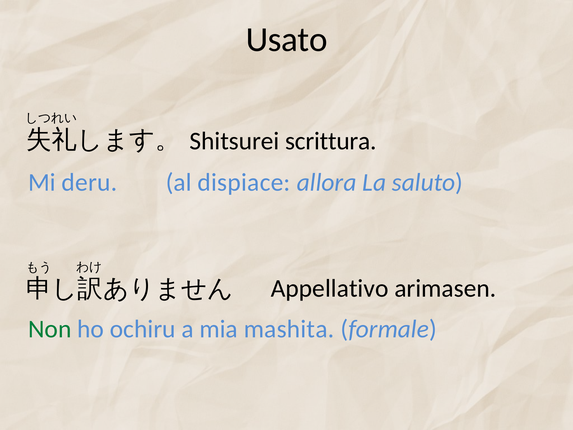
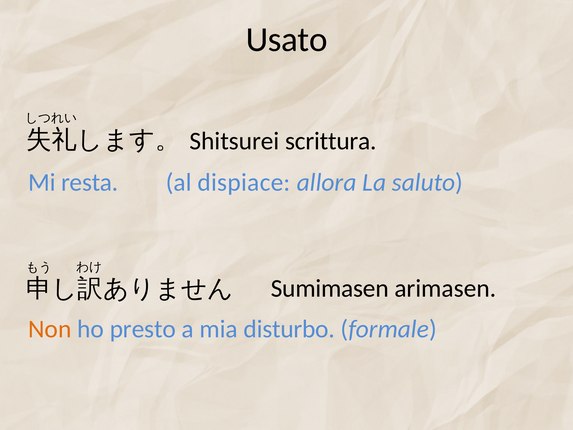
deru: deru -> resta
Appellativo: Appellativo -> Sumimasen
Non colour: green -> orange
ochiru: ochiru -> presto
mashita: mashita -> disturbo
